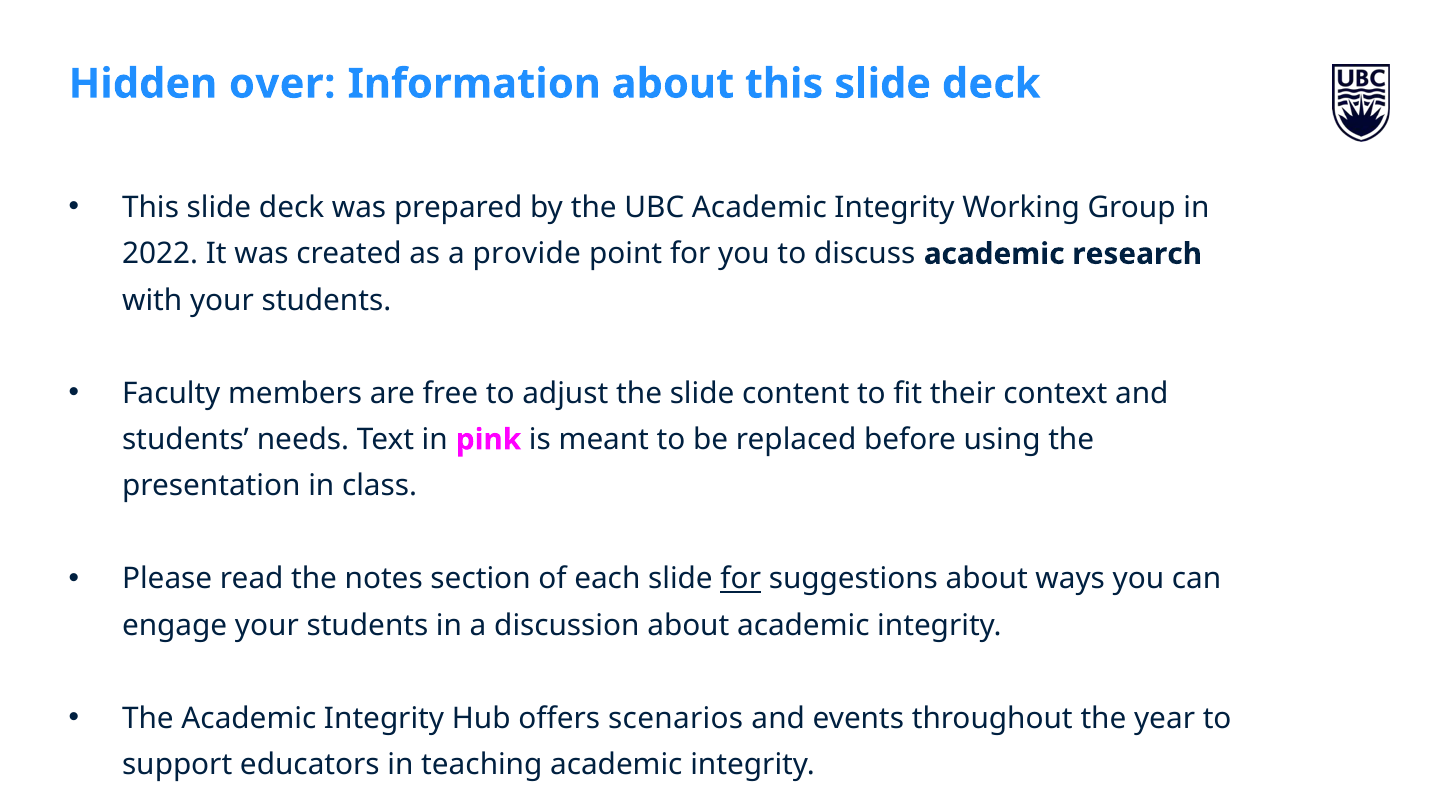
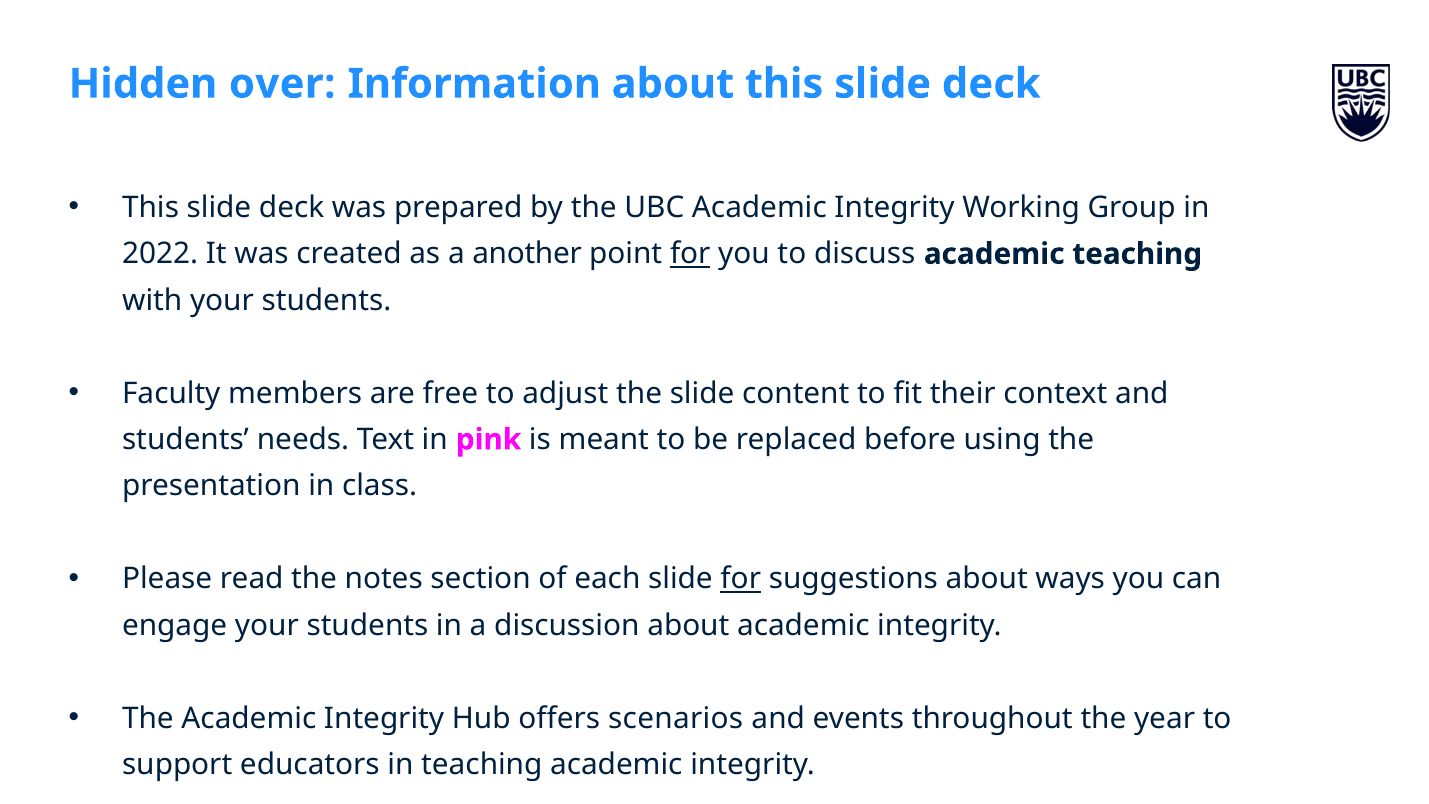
provide: provide -> another
for at (690, 254) underline: none -> present
academic research: research -> teaching
